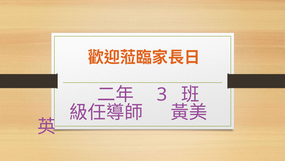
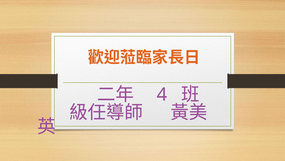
3: 3 -> 4
